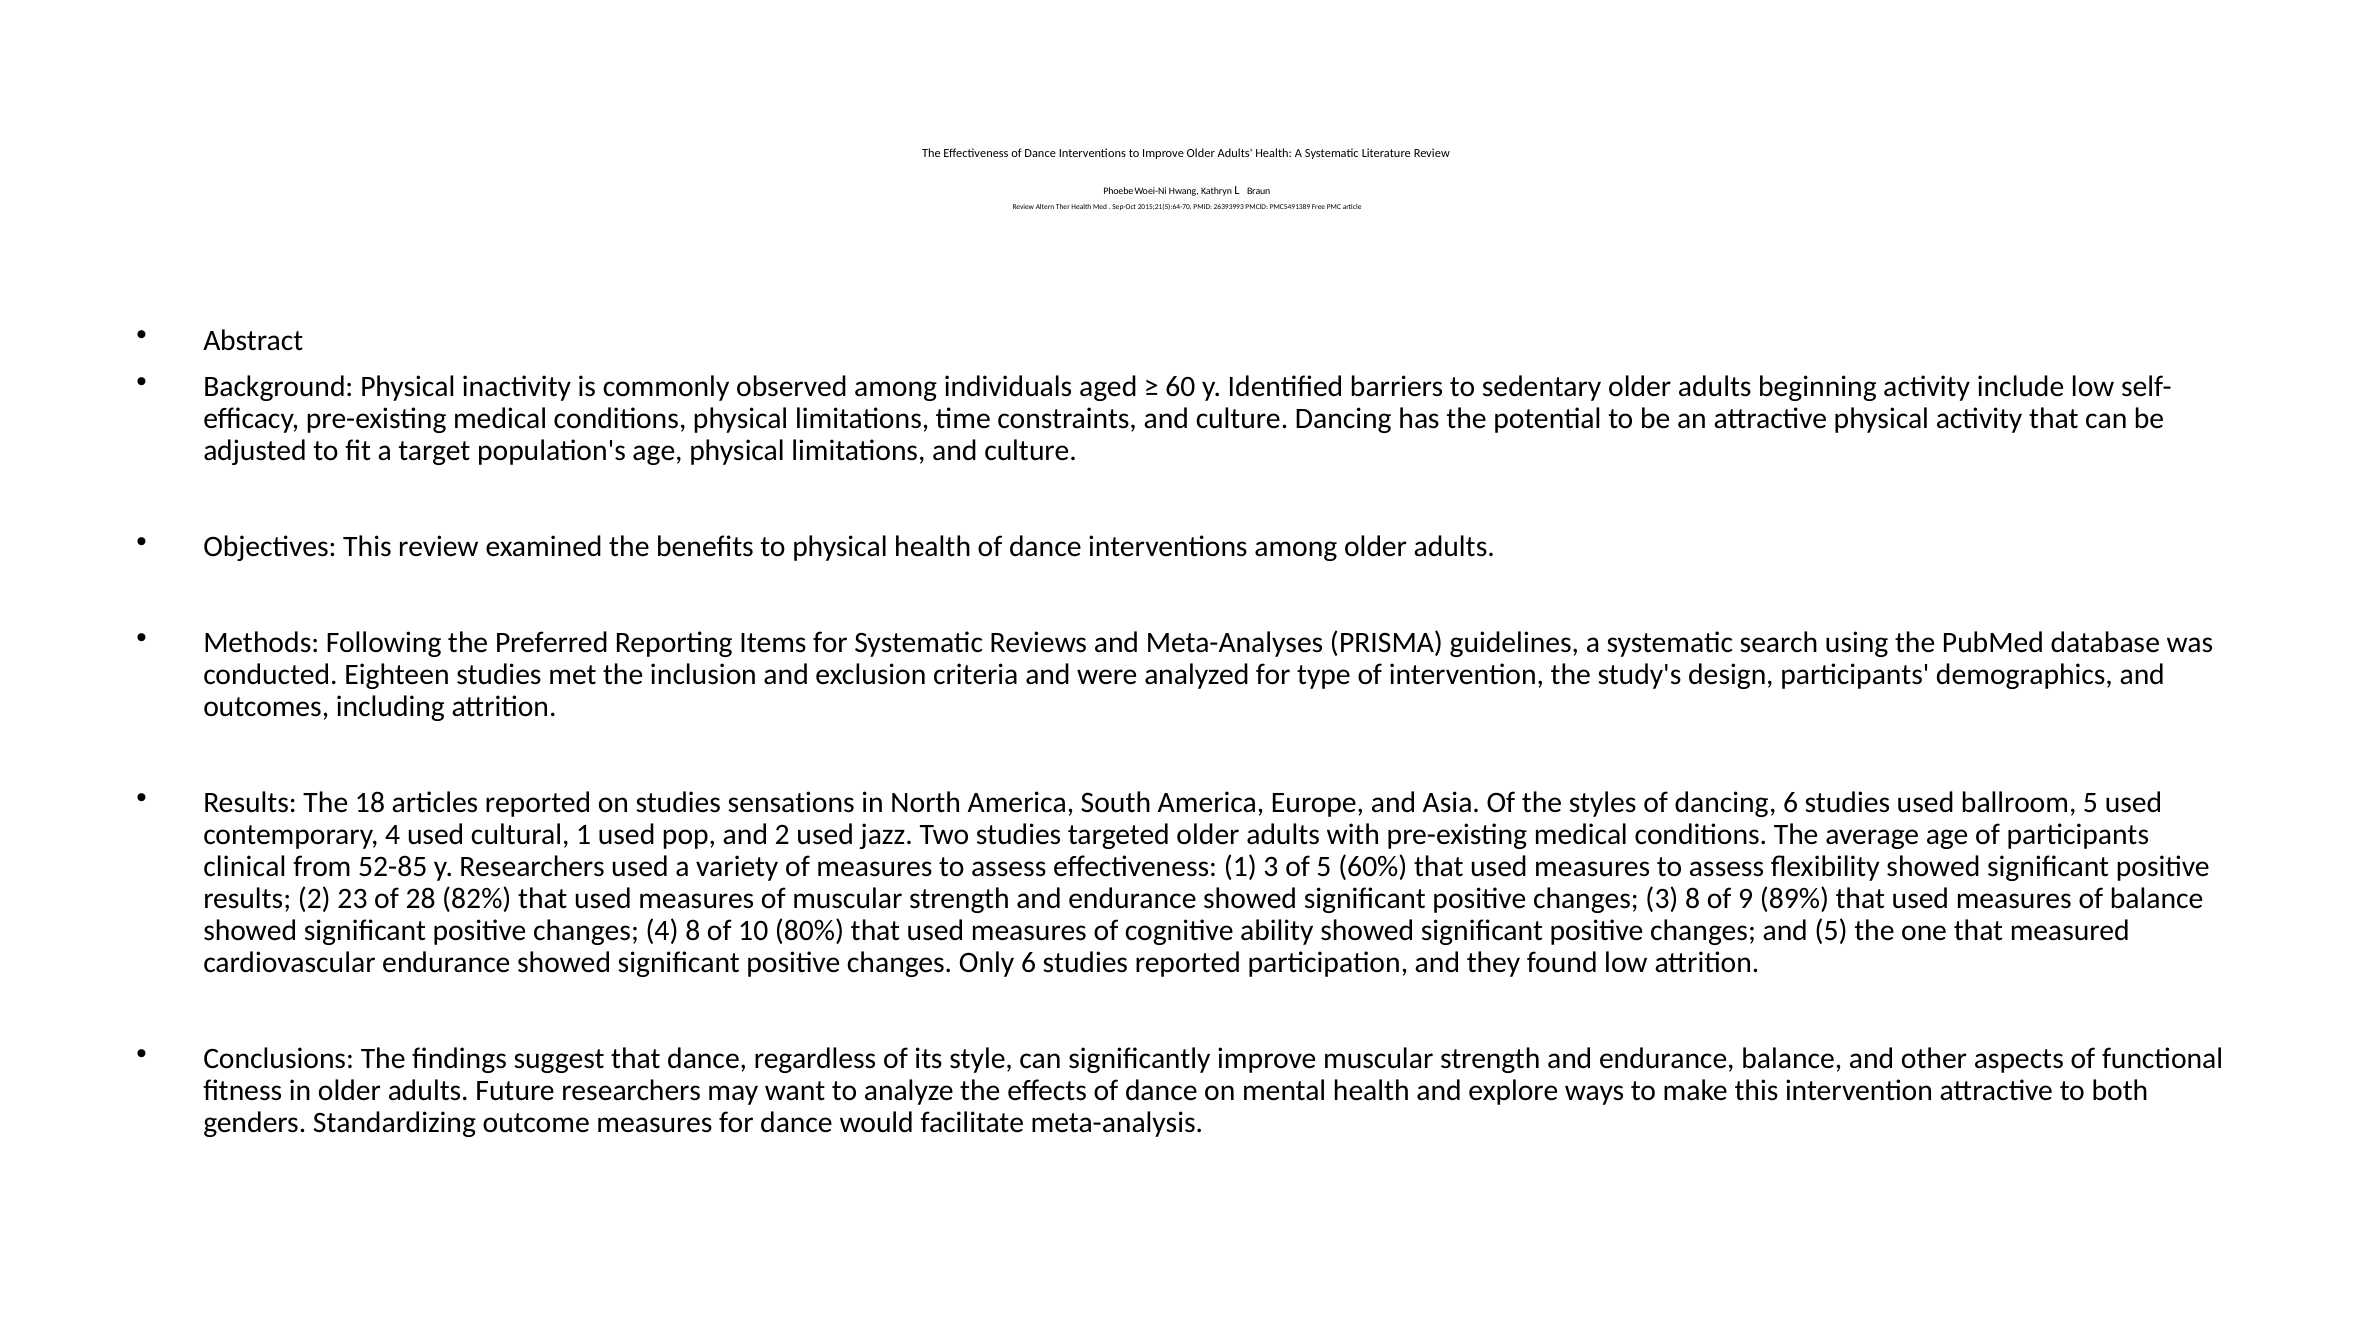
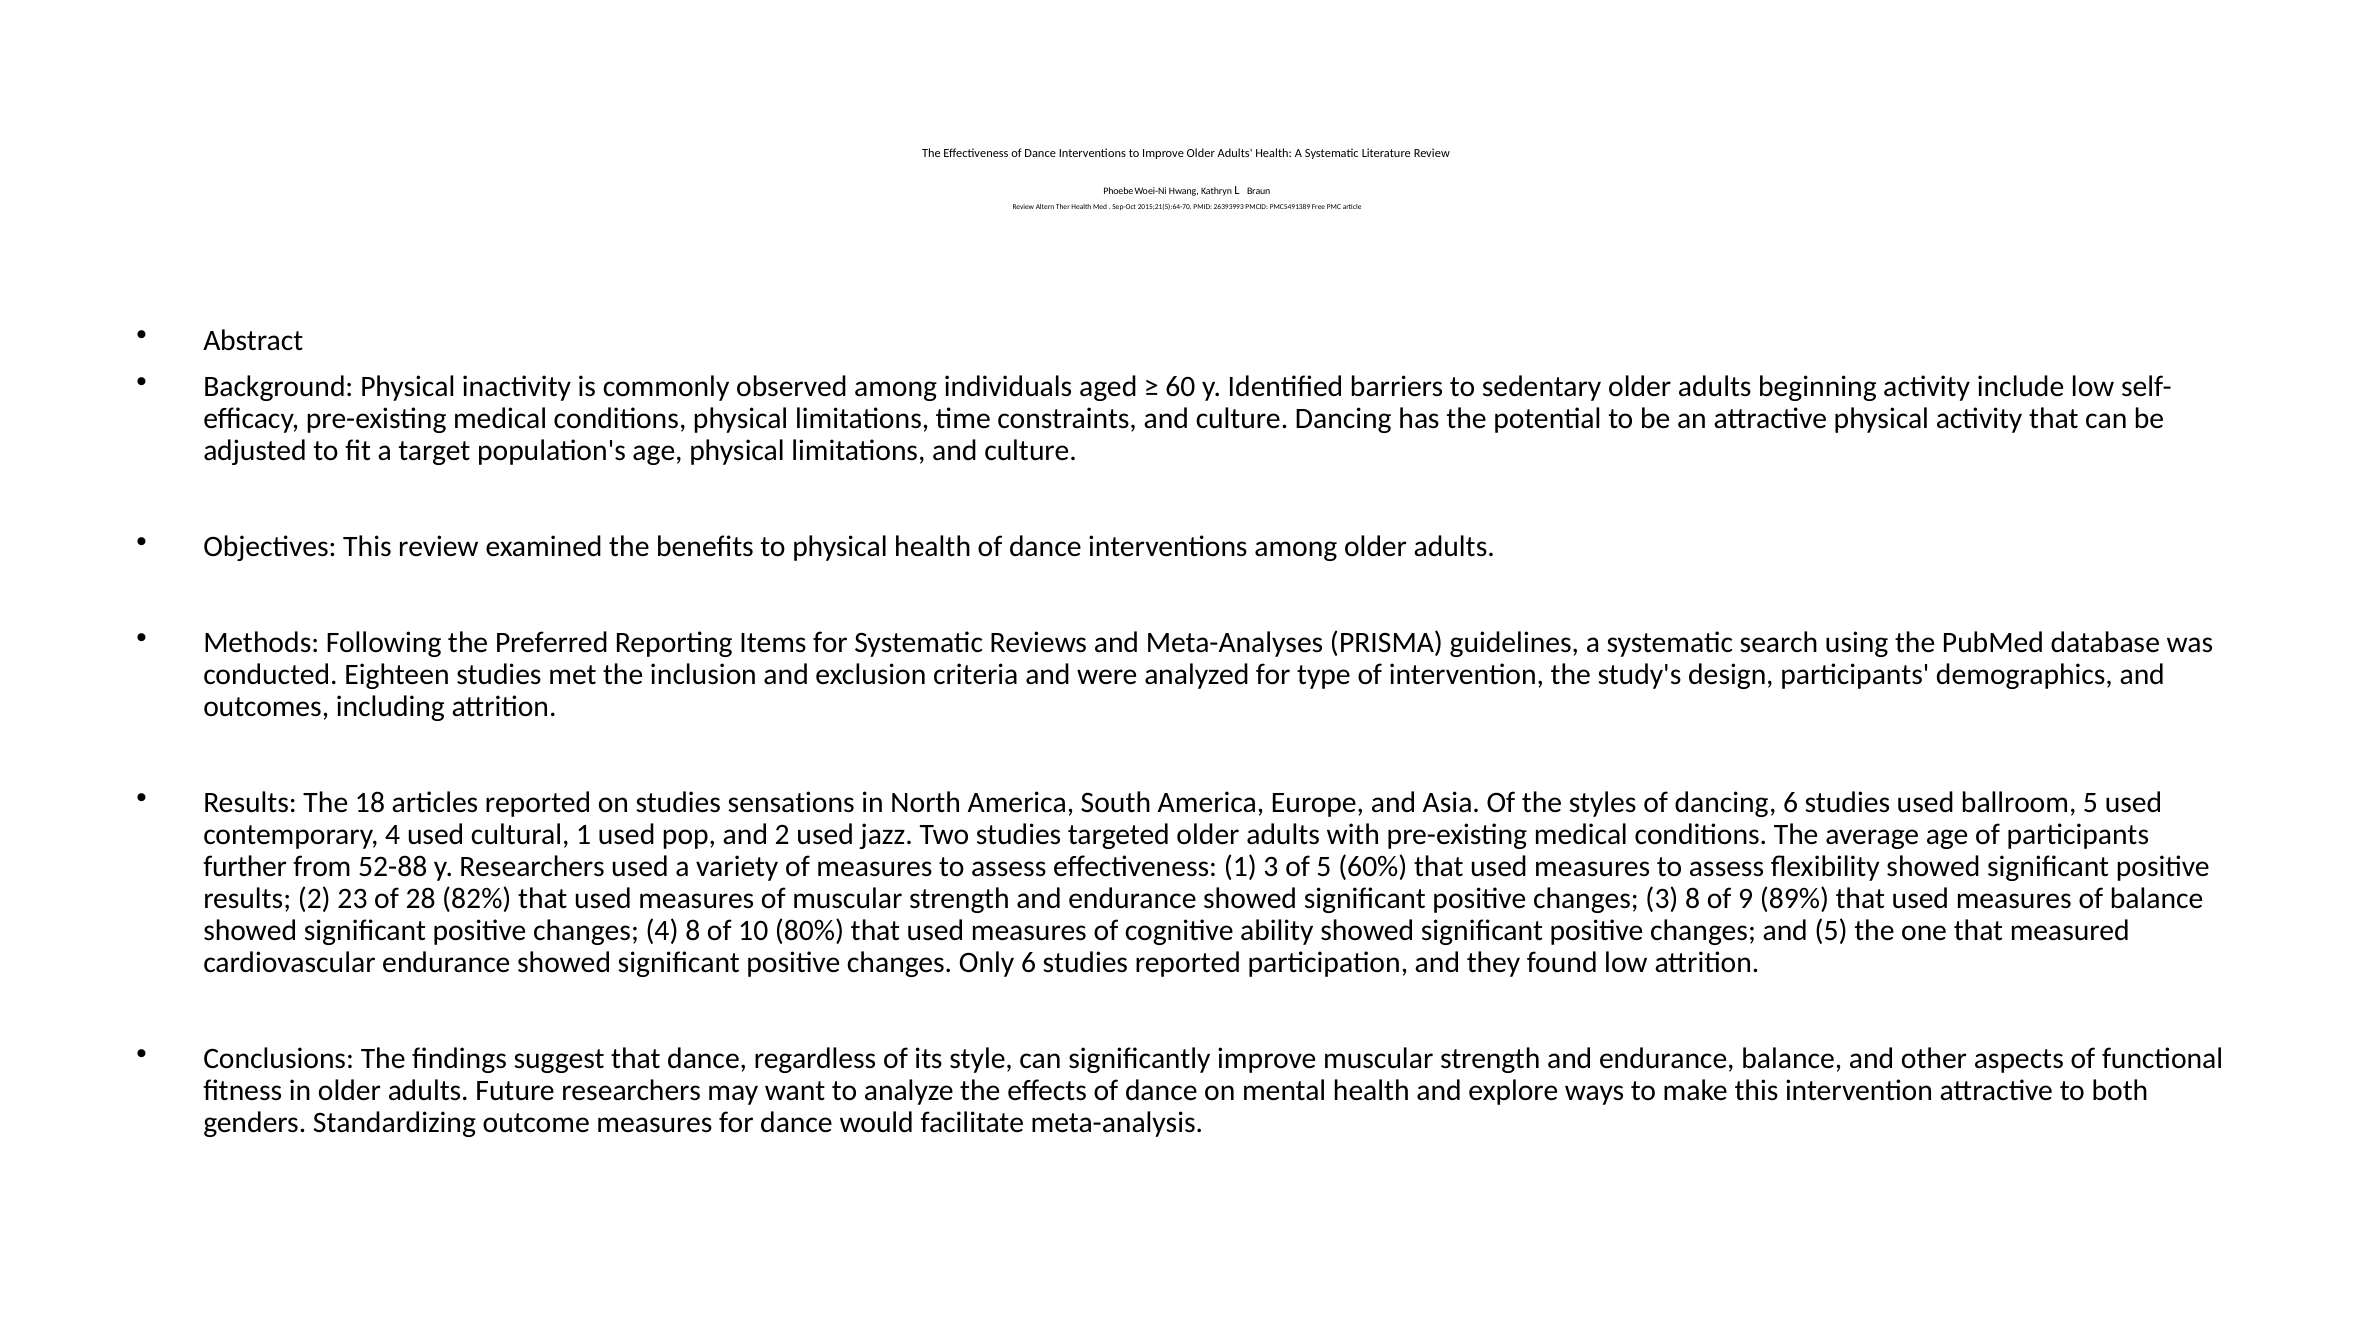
clinical: clinical -> further
52-85: 52-85 -> 52-88
